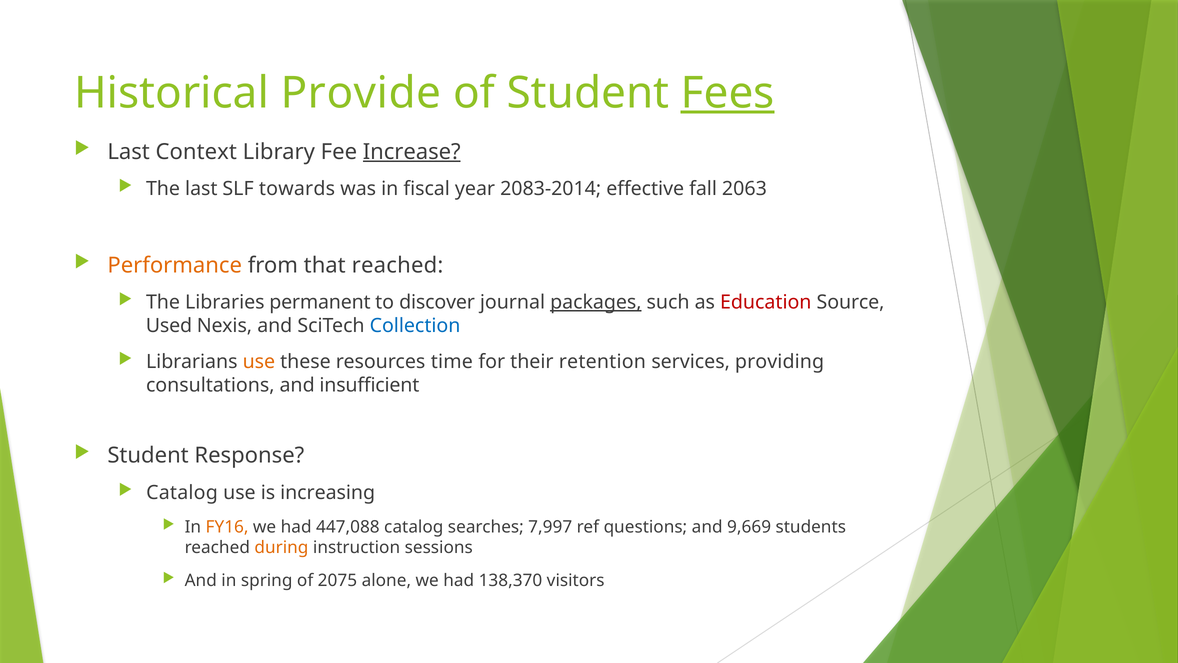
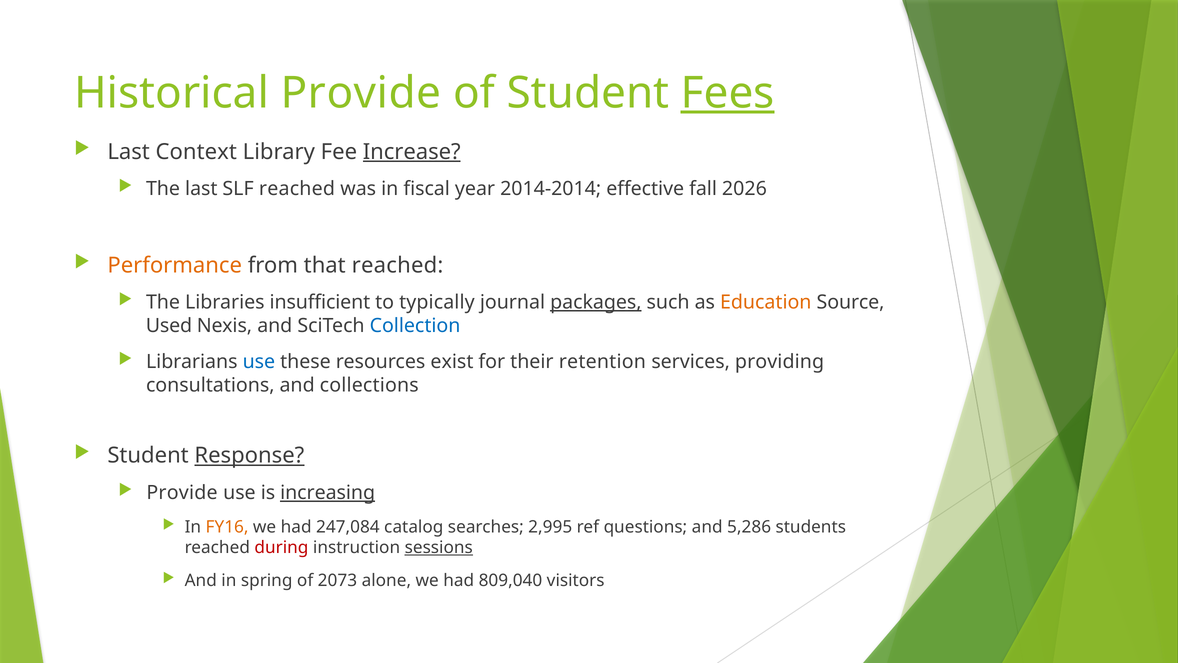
SLF towards: towards -> reached
2083-2014: 2083-2014 -> 2014-2014
2063: 2063 -> 2026
permanent: permanent -> insufficient
discover: discover -> typically
Education colour: red -> orange
use at (259, 361) colour: orange -> blue
time: time -> exist
insufficient: insufficient -> collections
Response underline: none -> present
Catalog at (182, 493): Catalog -> Provide
increasing underline: none -> present
447,088: 447,088 -> 247,084
7,997: 7,997 -> 2,995
9,669: 9,669 -> 5,286
during colour: orange -> red
sessions underline: none -> present
2075: 2075 -> 2073
138,370: 138,370 -> 809,040
